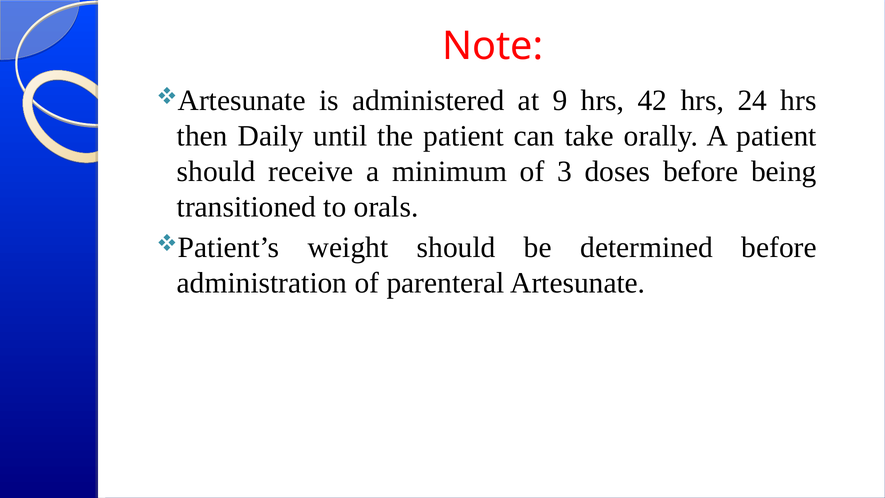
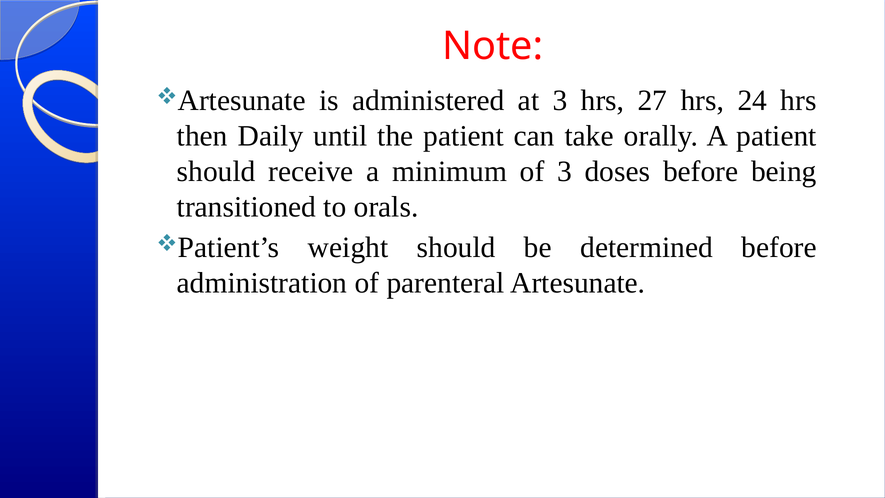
at 9: 9 -> 3
42: 42 -> 27
